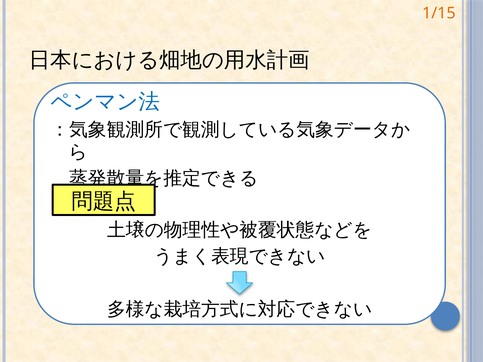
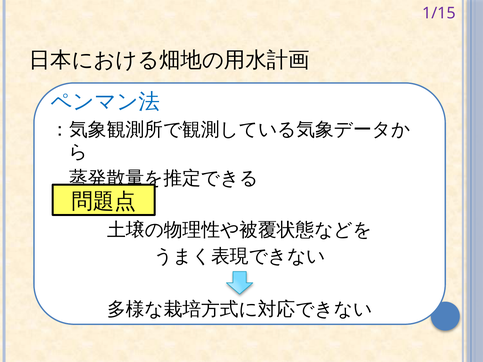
1/15 colour: orange -> purple
